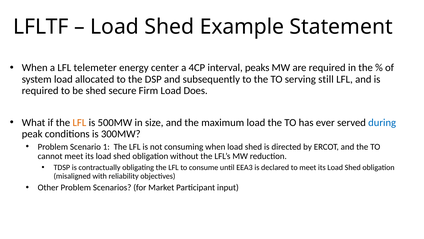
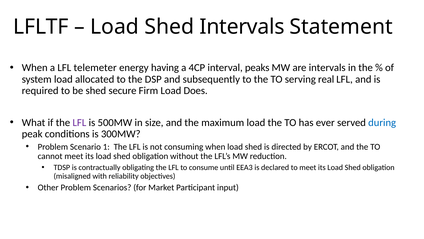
Shed Example: Example -> Intervals
center: center -> having
are required: required -> intervals
still: still -> real
LFL at (79, 122) colour: orange -> purple
